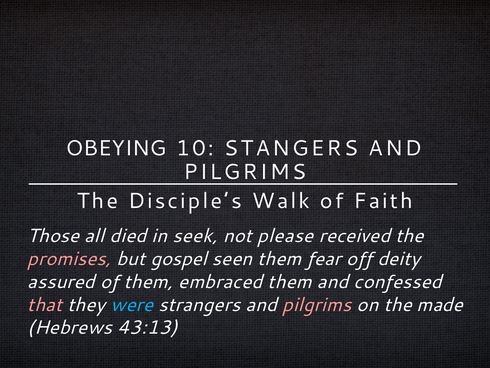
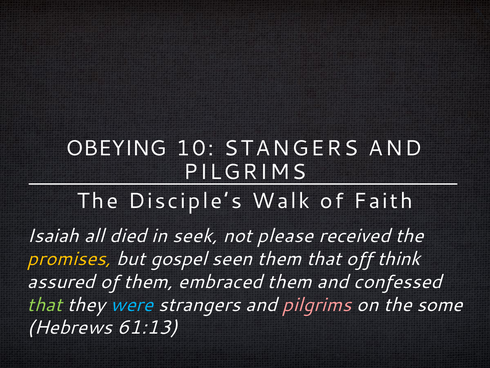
Those: Those -> Isaiah
promises colour: pink -> yellow
them fear: fear -> that
deity: deity -> think
that at (45, 304) colour: pink -> light green
made: made -> some
43:13: 43:13 -> 61:13
